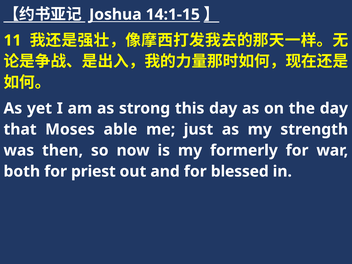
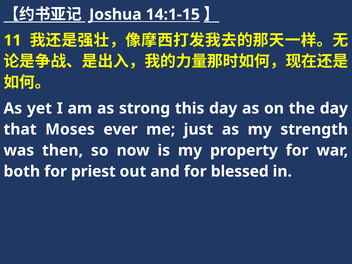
able: able -> ever
formerly: formerly -> property
